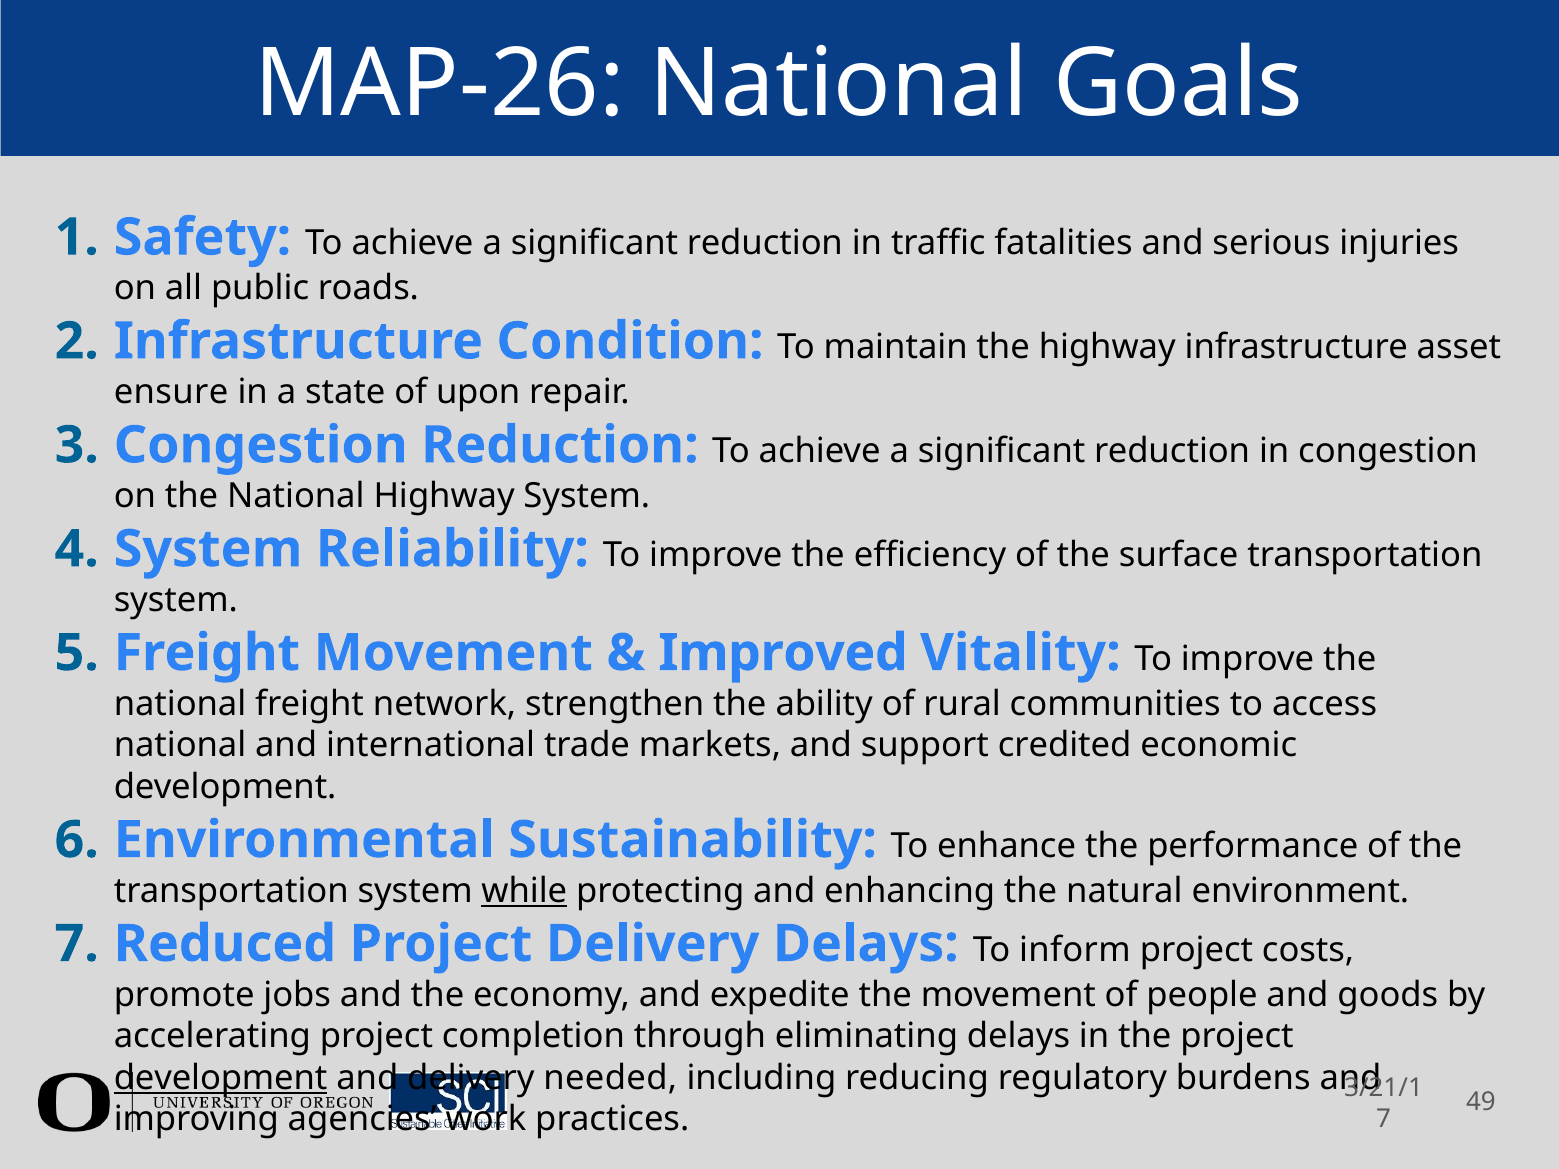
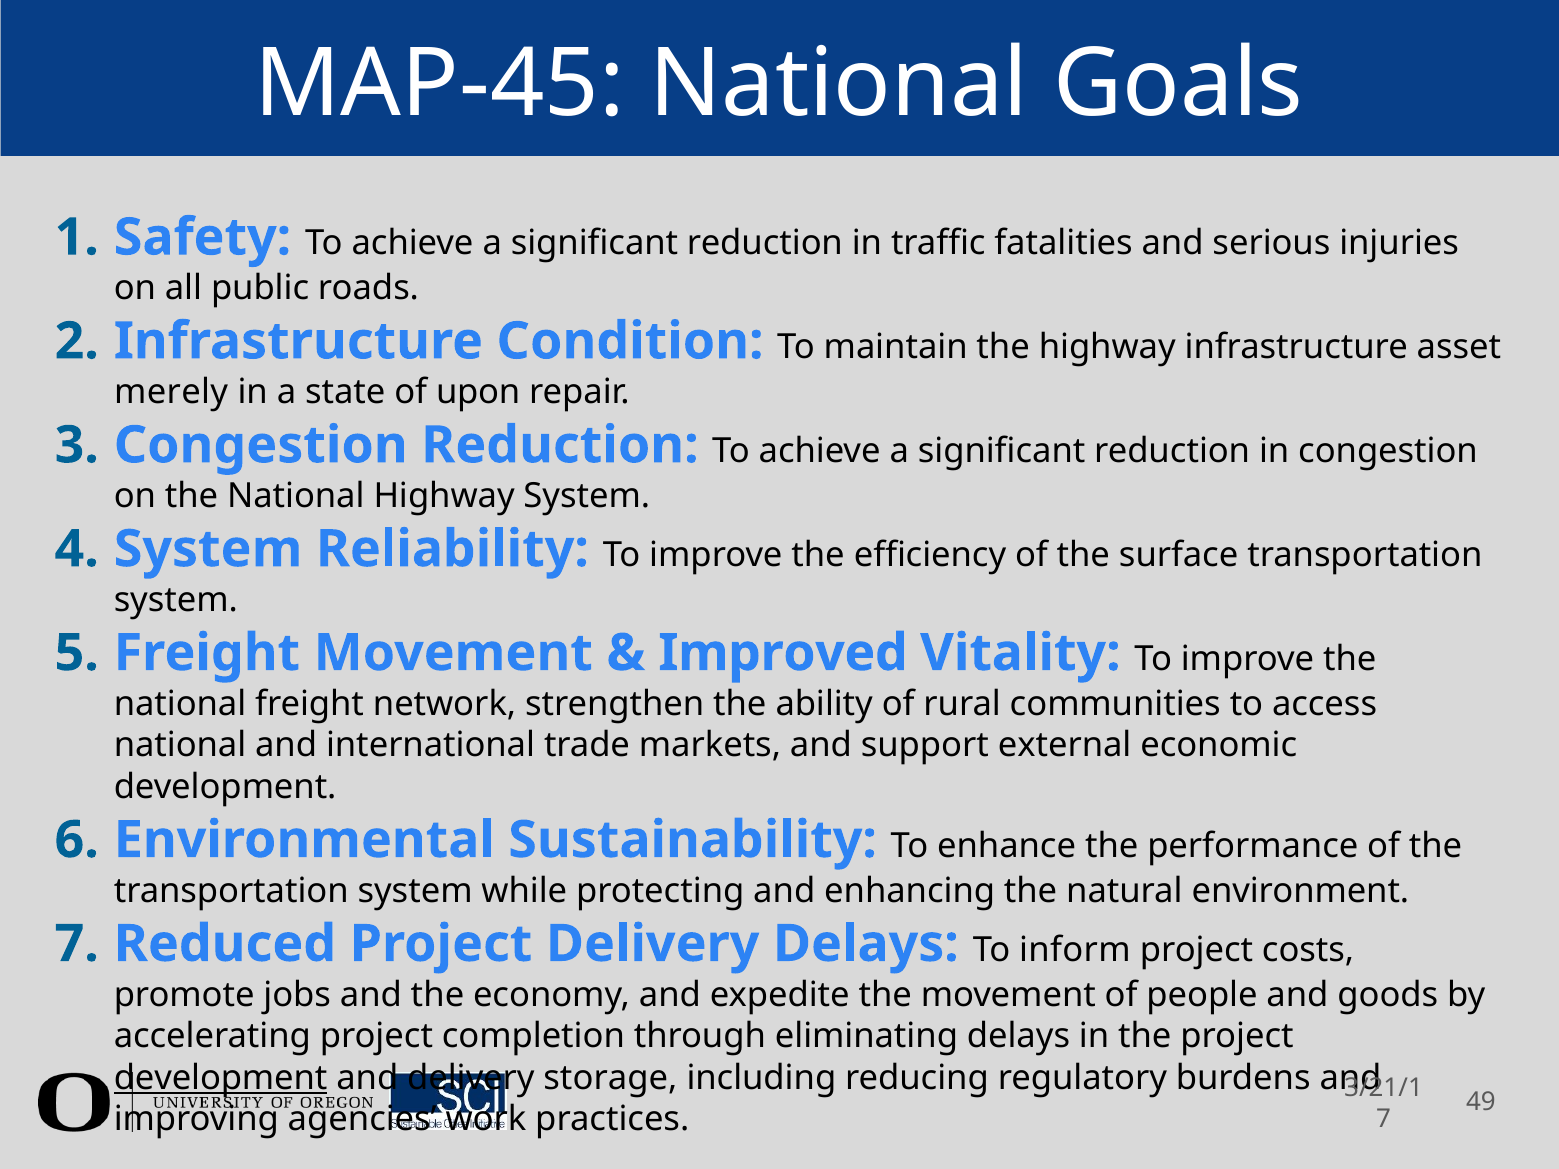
MAP-26: MAP-26 -> MAP-45
ensure: ensure -> merely
credited: credited -> external
while underline: present -> none
needed: needed -> storage
